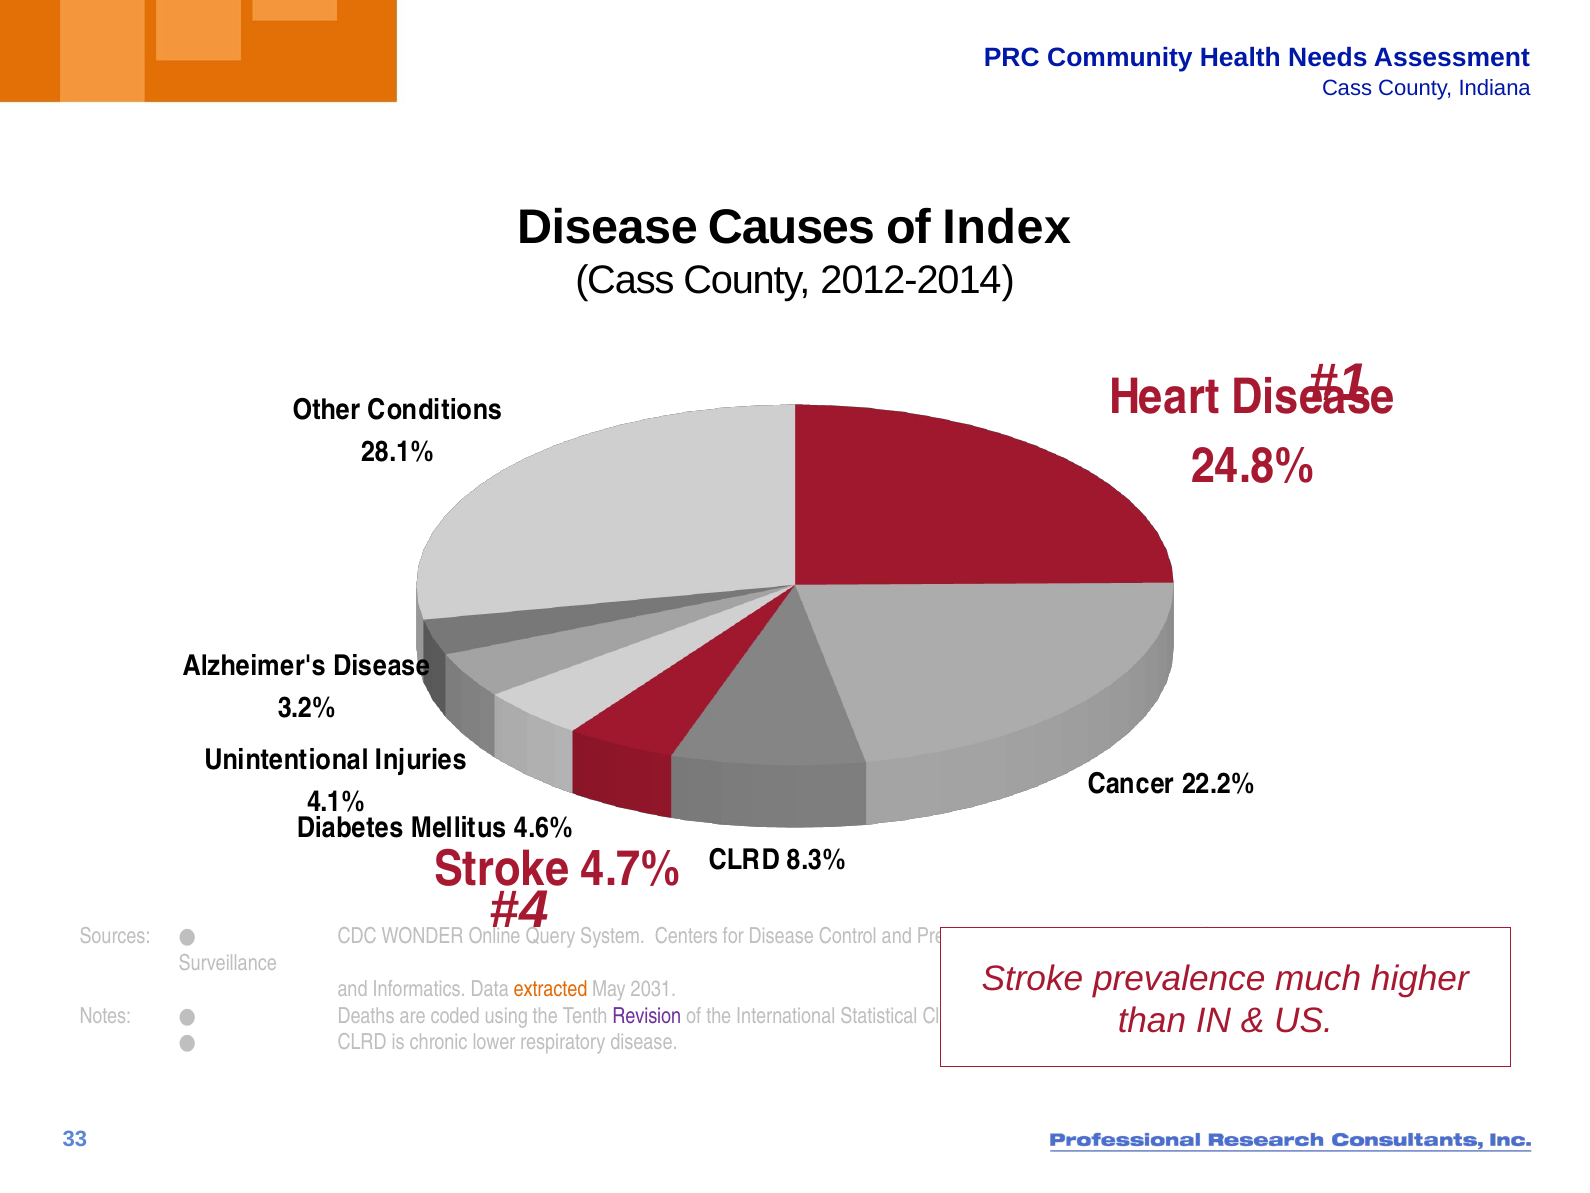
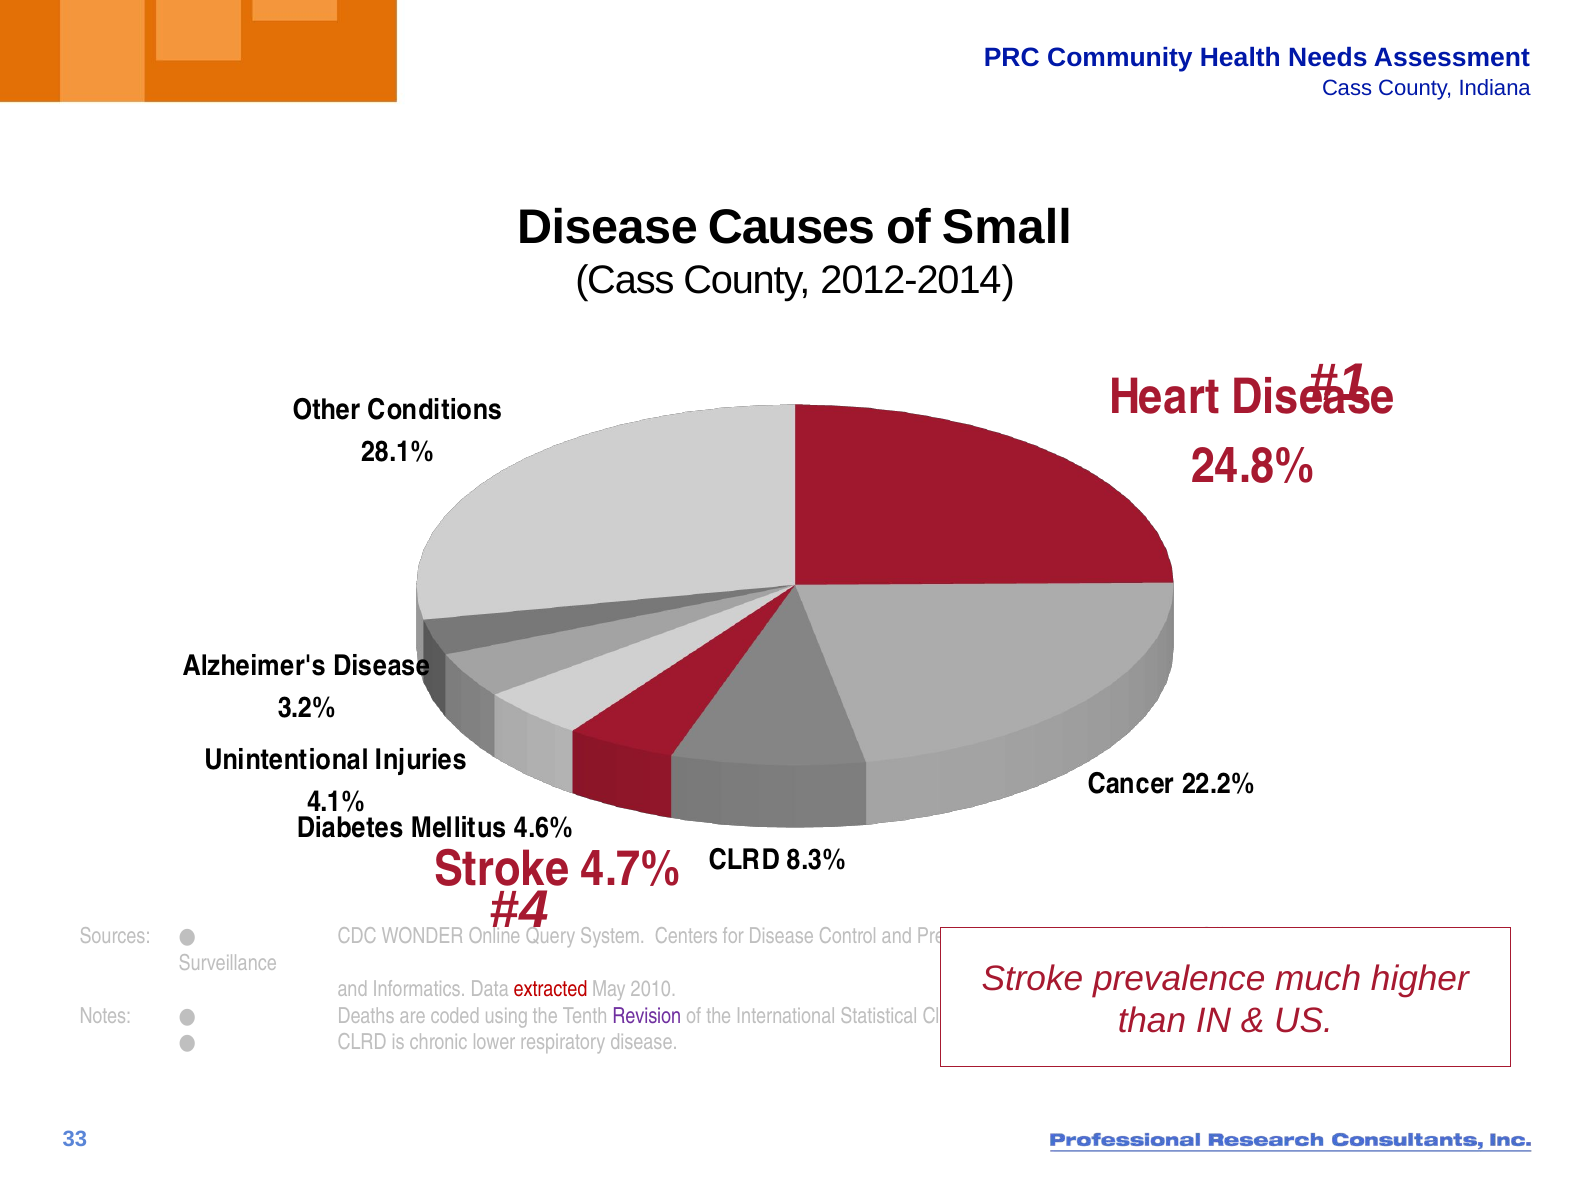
Index: Index -> Small
extracted colour: orange -> red
2031: 2031 -> 2010
